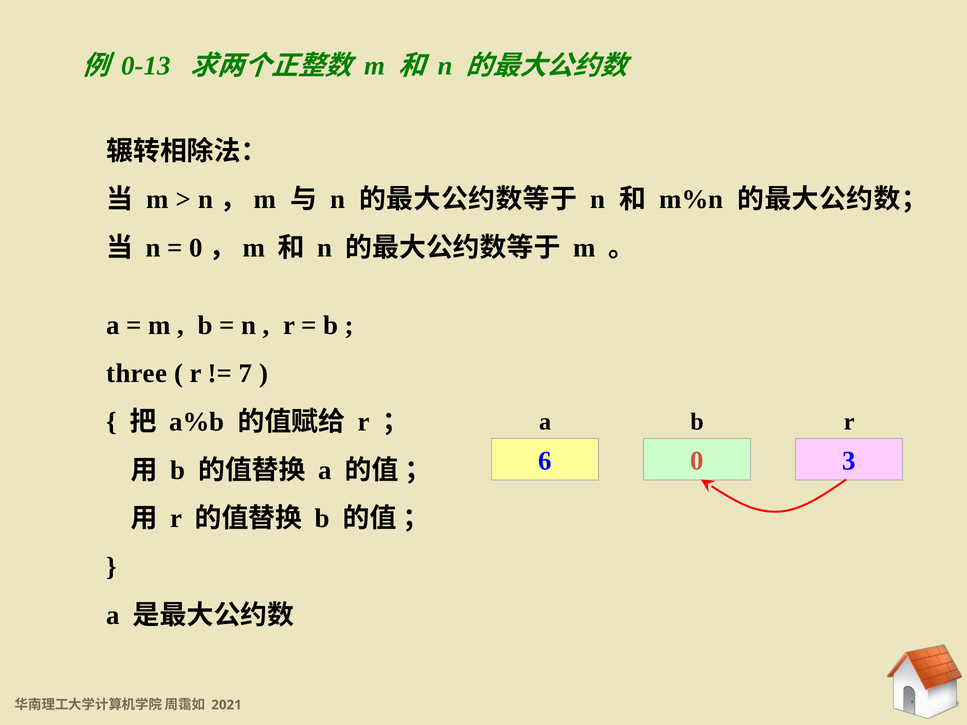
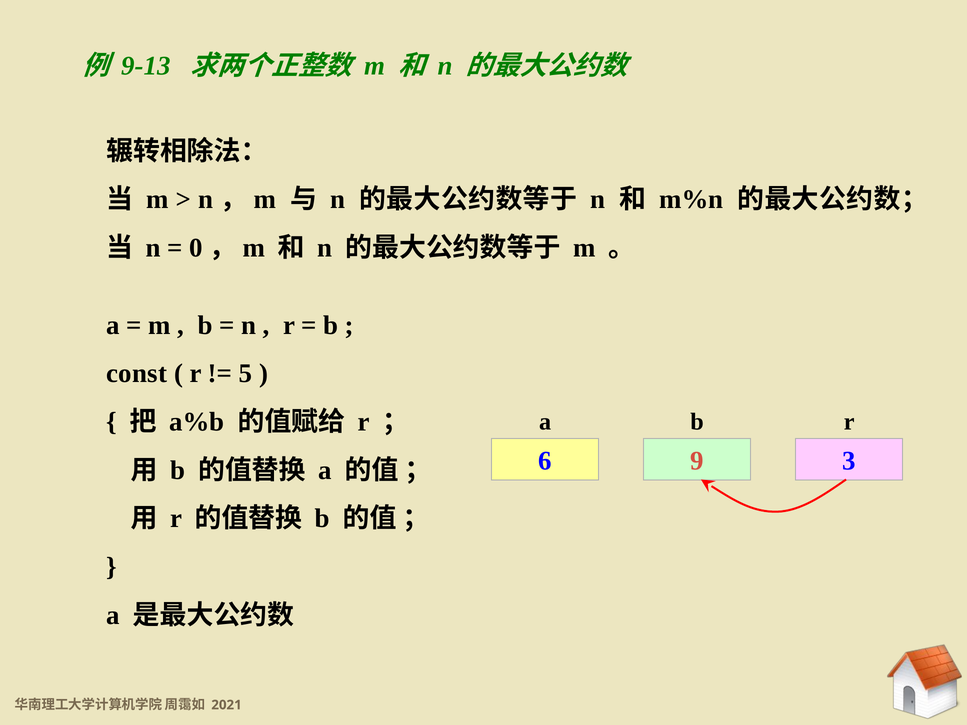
0-13: 0-13 -> 9-13
three: three -> const
7: 7 -> 5
0: 0 -> 9
